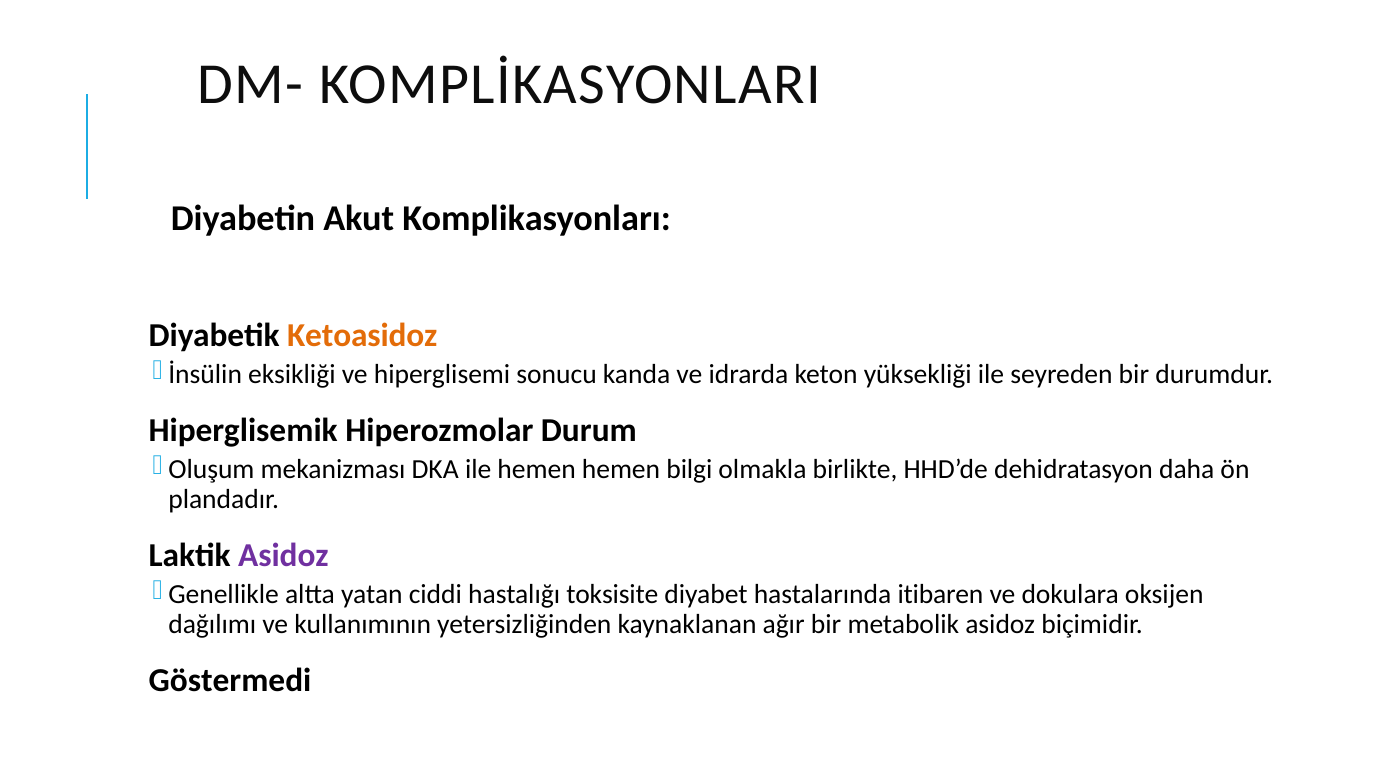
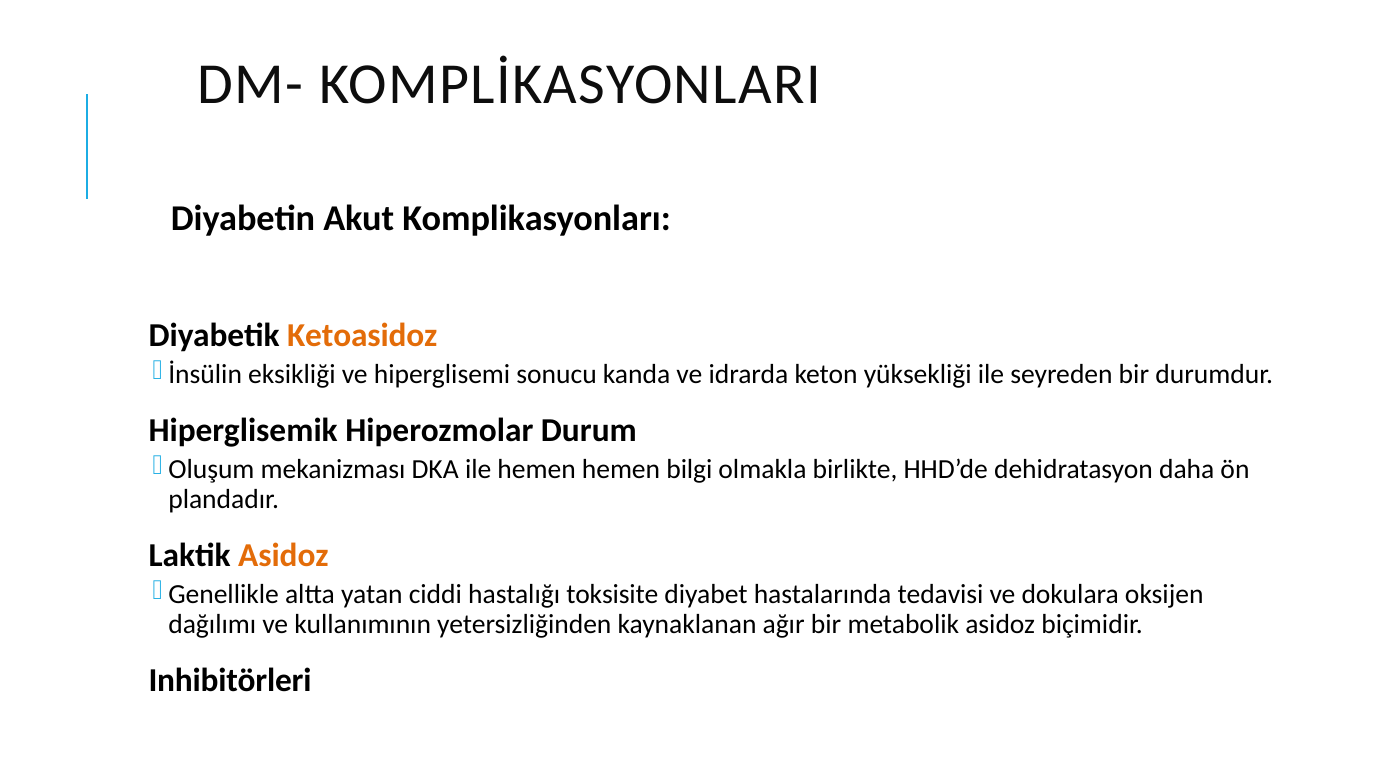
Asidoz at (283, 556) colour: purple -> orange
itibaren: itibaren -> tedavisi
Göstermedi: Göstermedi -> Inhibitörleri
